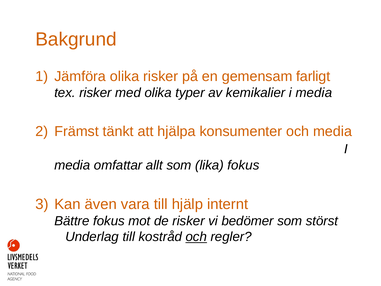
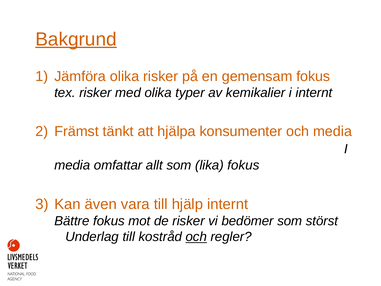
Bakgrund underline: none -> present
gemensam farligt: farligt -> fokus
kemikalier i media: media -> internt
